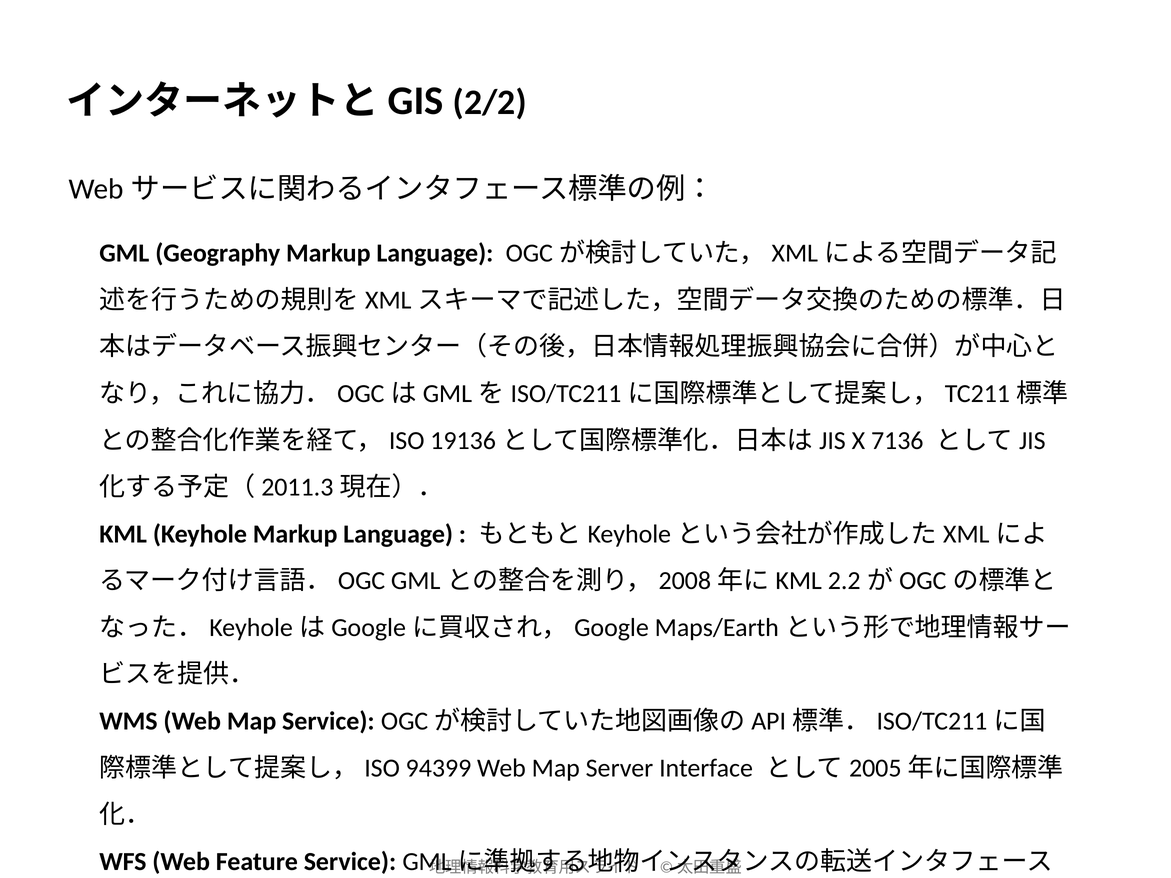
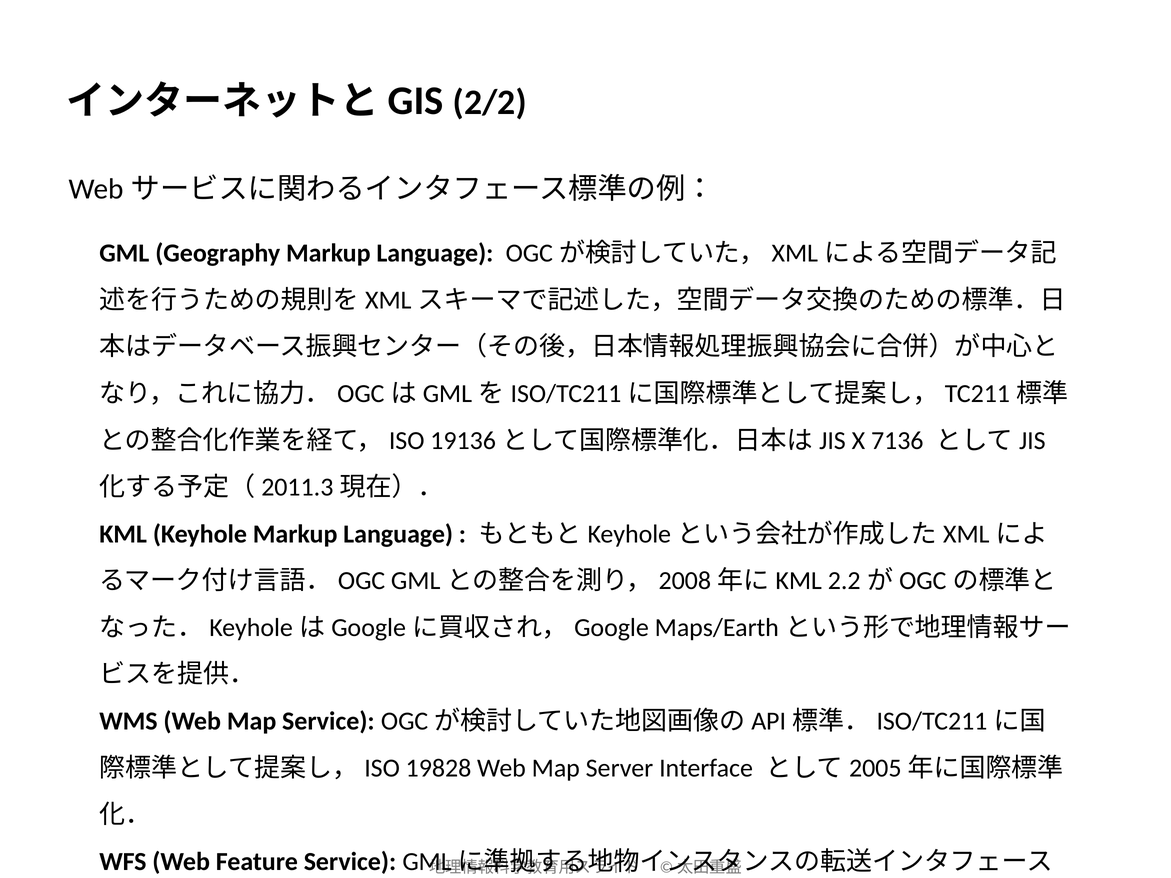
94399: 94399 -> 19828
